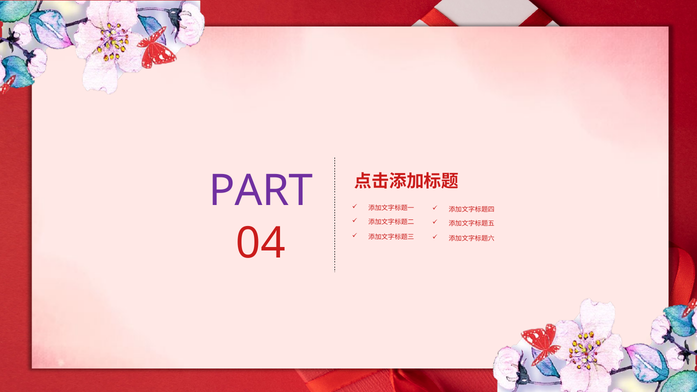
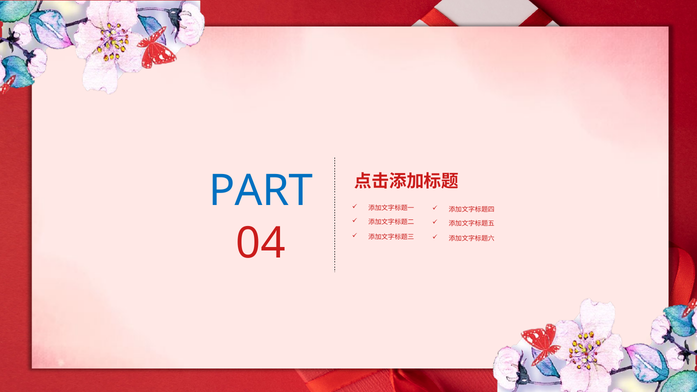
PART colour: purple -> blue
